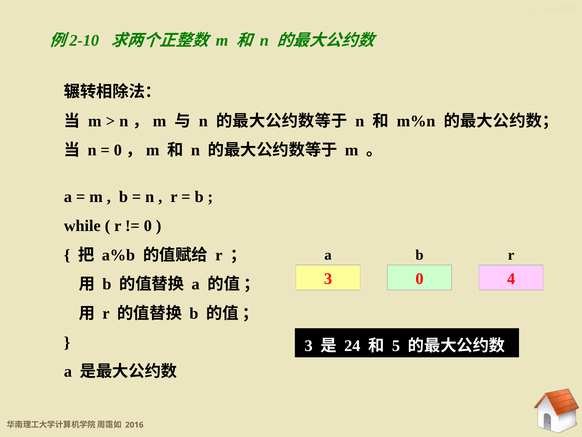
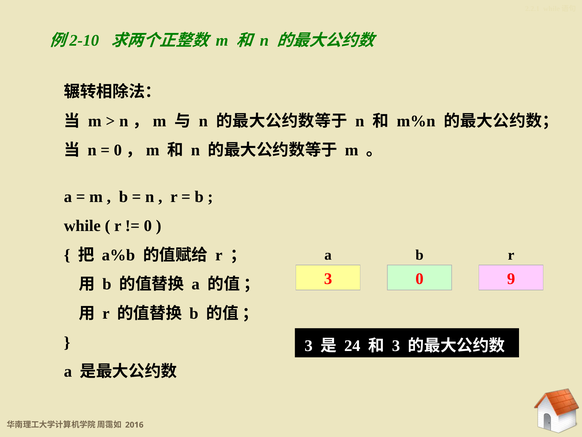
4: 4 -> 9
5 at (396, 345): 5 -> 3
